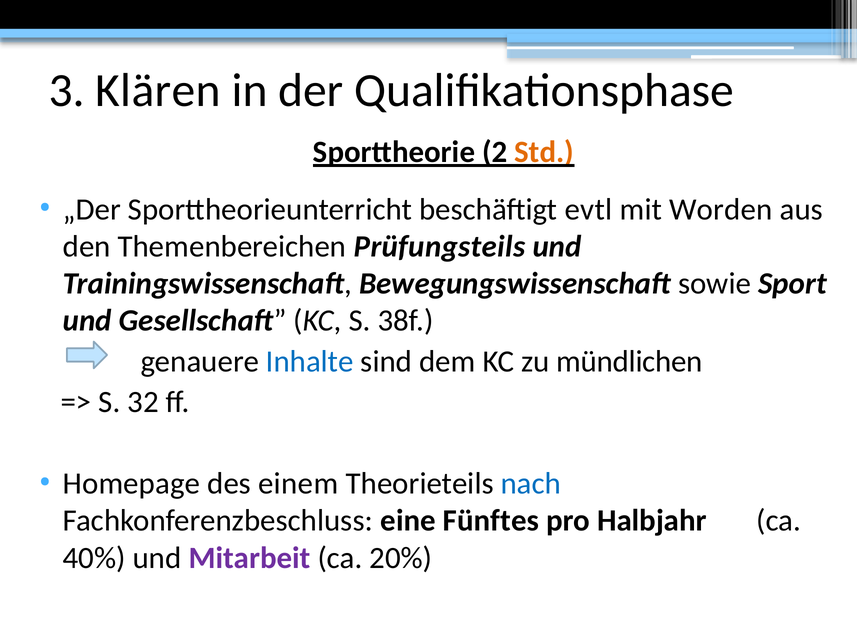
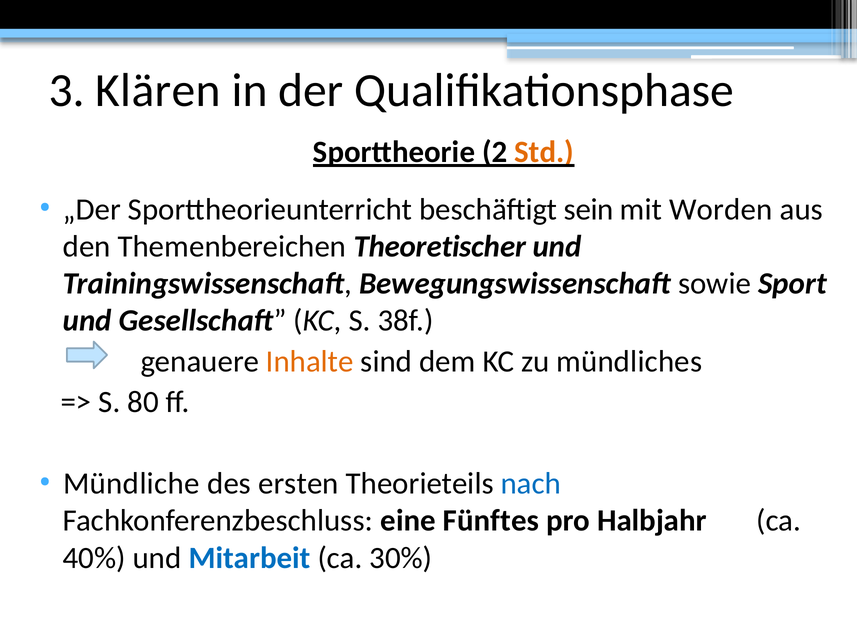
evtl: evtl -> sein
Prüfungsteils: Prüfungsteils -> Theoretischer
Inhalte colour: blue -> orange
mündlichen: mündlichen -> mündliches
32: 32 -> 80
Homepage: Homepage -> Mündliche
einem: einem -> ersten
Mitarbeit colour: purple -> blue
20%: 20% -> 30%
